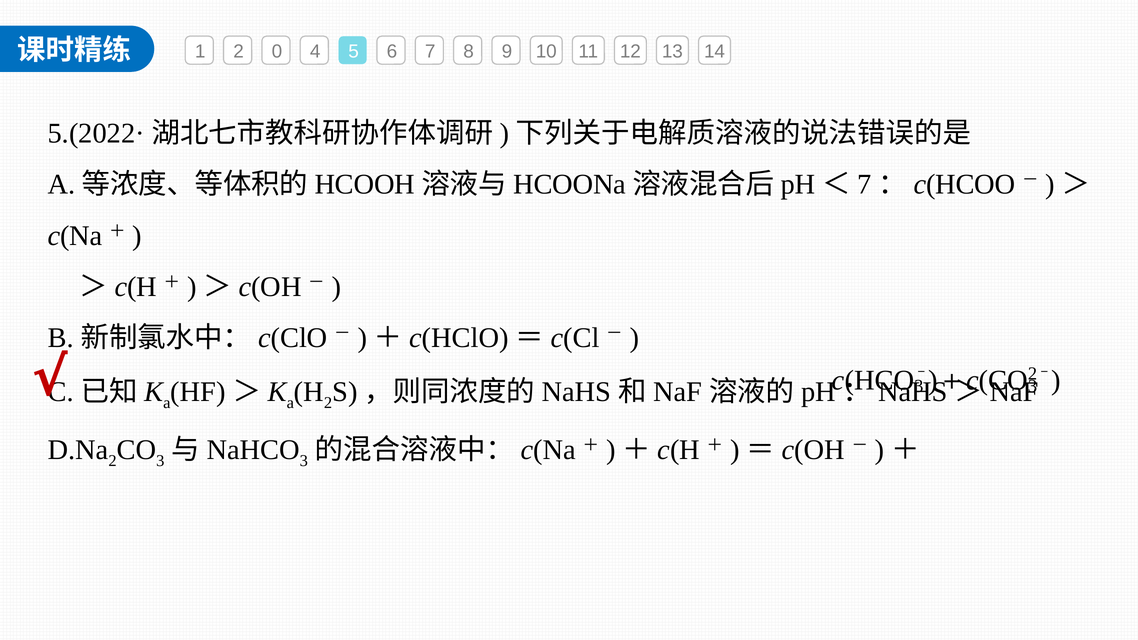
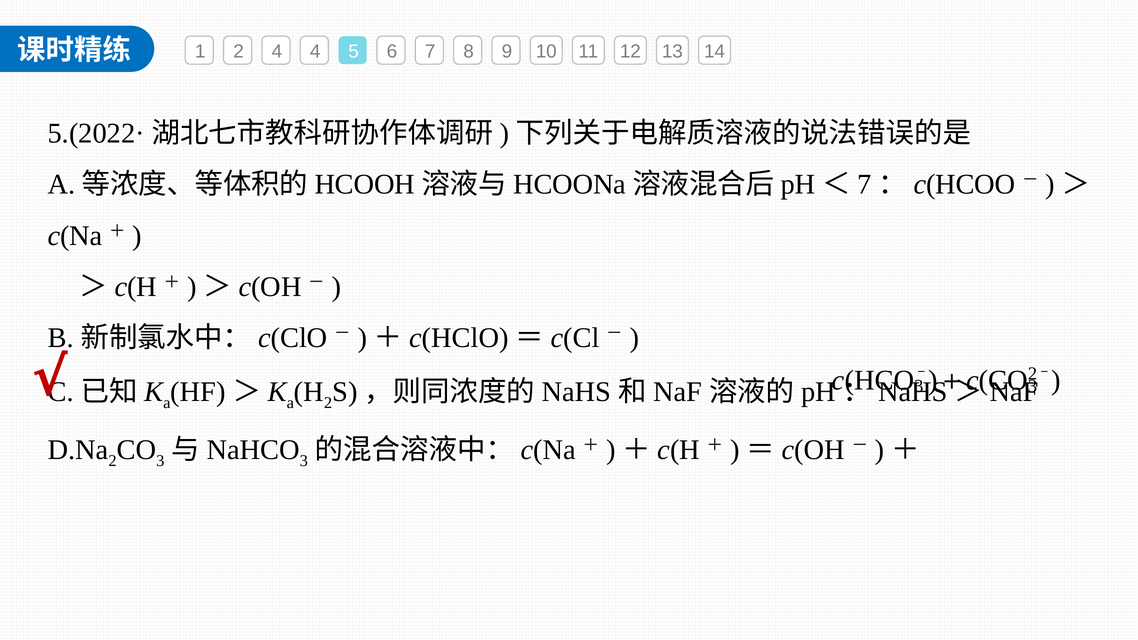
2 0: 0 -> 4
